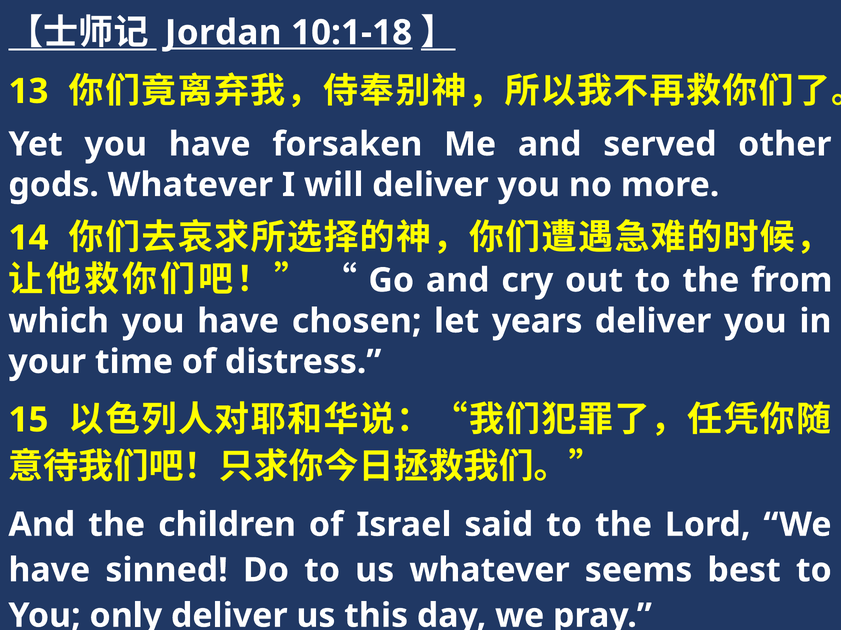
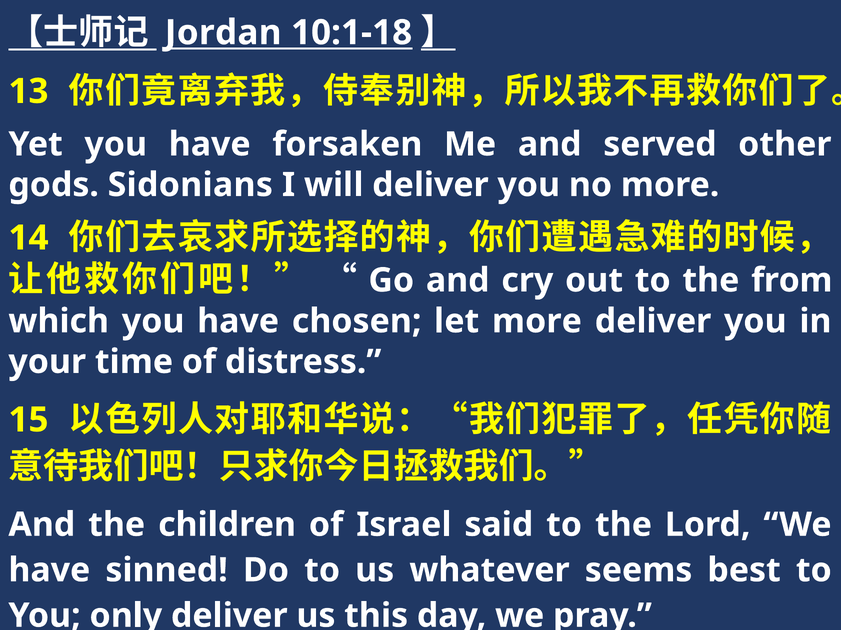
gods Whatever: Whatever -> Sidonians
let years: years -> more
